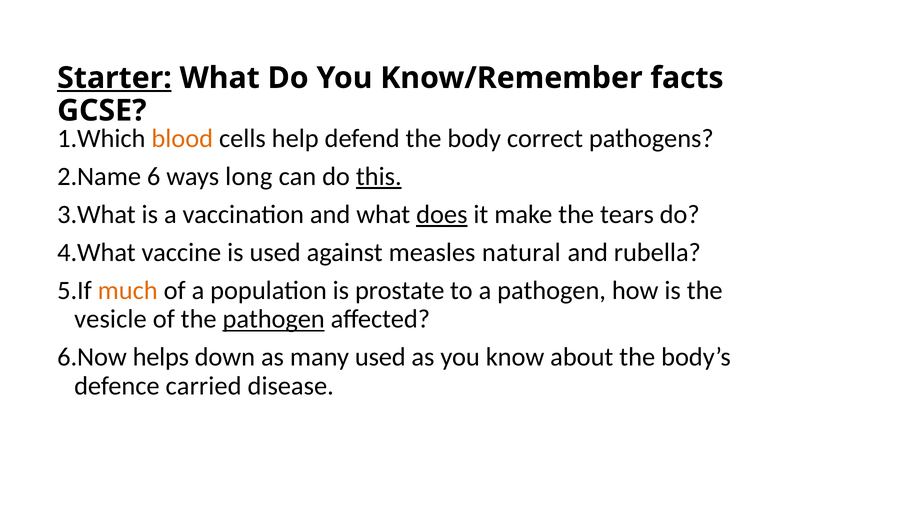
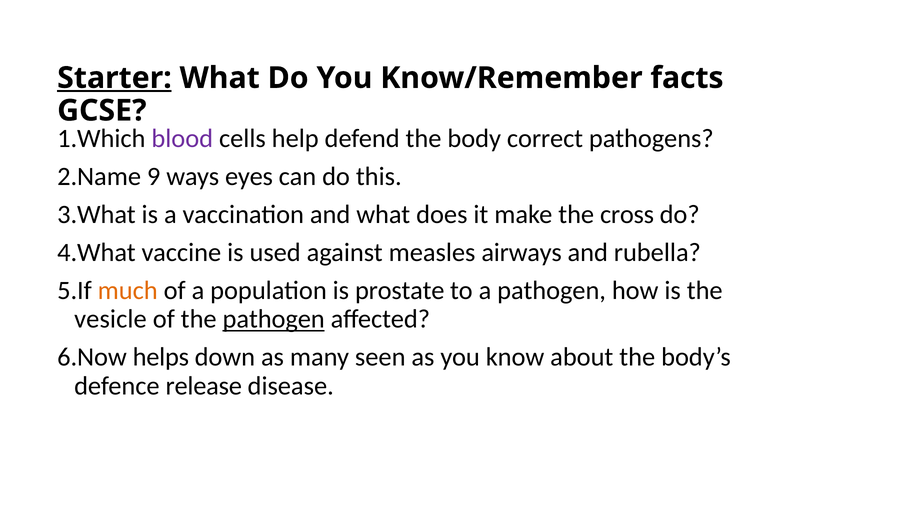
blood colour: orange -> purple
6: 6 -> 9
long: long -> eyes
this underline: present -> none
does underline: present -> none
tears: tears -> cross
natural: natural -> airways
many used: used -> seen
carried: carried -> release
